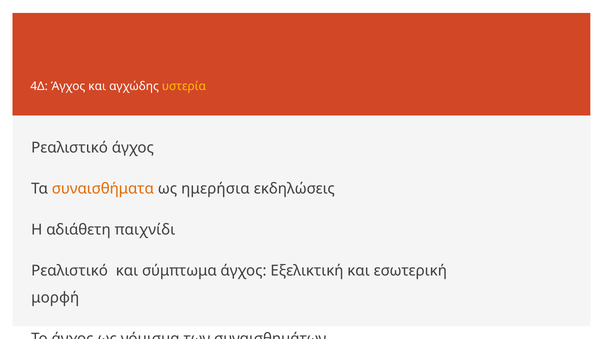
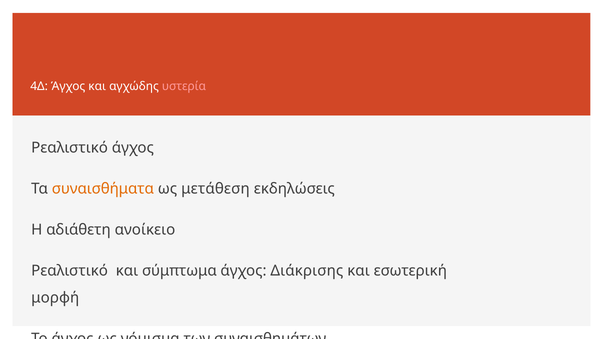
υστερία colour: yellow -> pink
ημερήσια: ημερήσια -> μετάθεση
παιχνίδι: παιχνίδι -> ανοίκειο
Εξελικτική: Εξελικτική -> Διάκρισης
